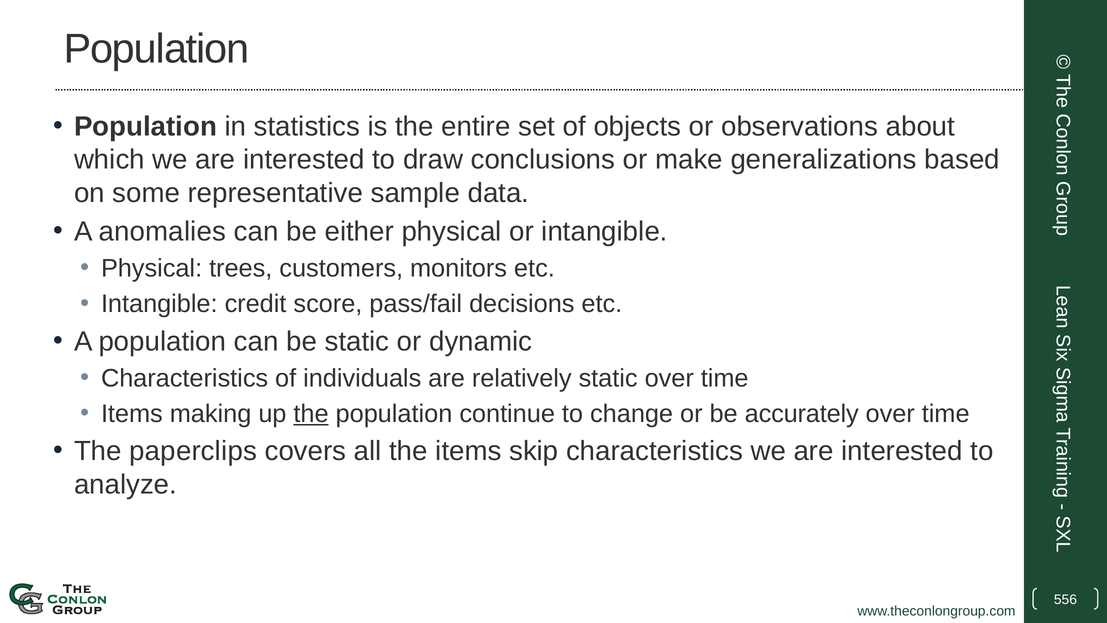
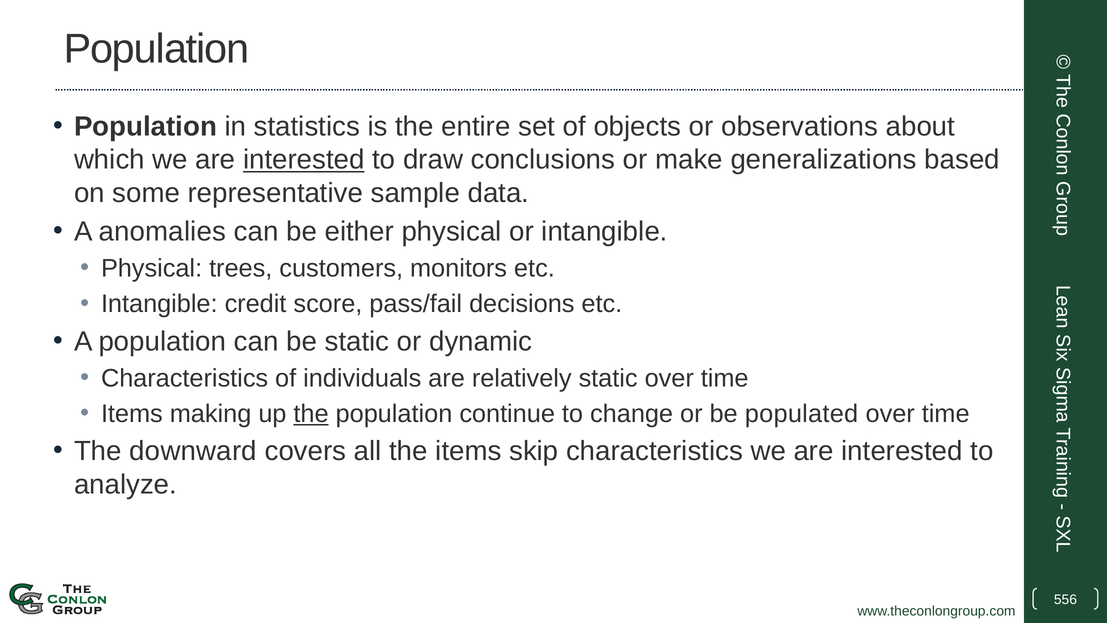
interested at (304, 160) underline: none -> present
accurately: accurately -> populated
paperclips: paperclips -> downward
